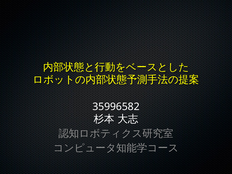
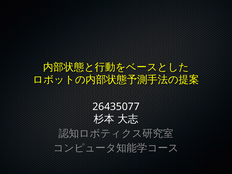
35996582: 35996582 -> 26435077
